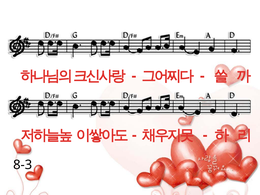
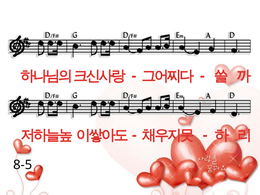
8-3: 8-3 -> 8-5
